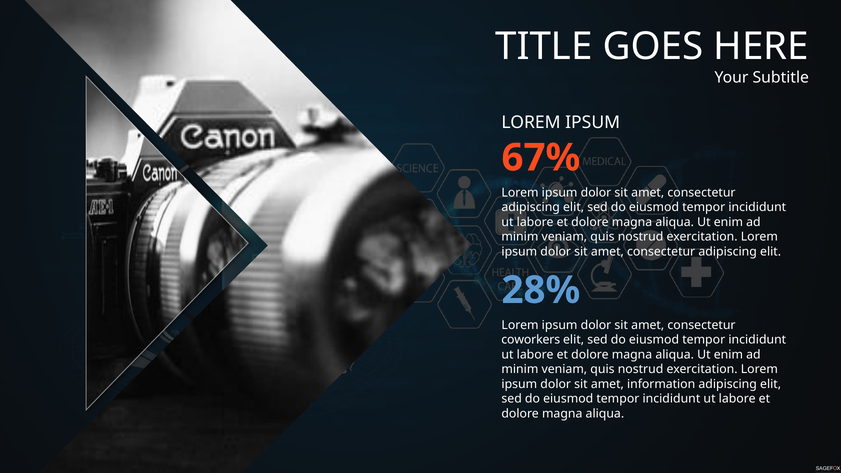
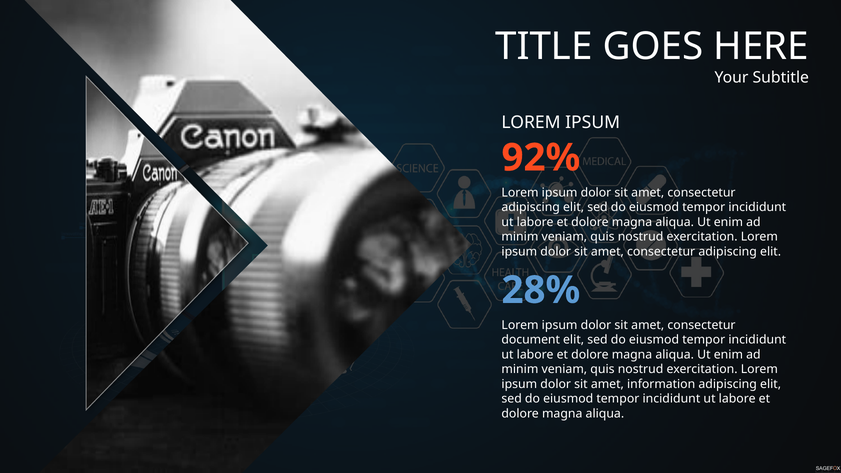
67%: 67% -> 92%
coworkers: coworkers -> document
